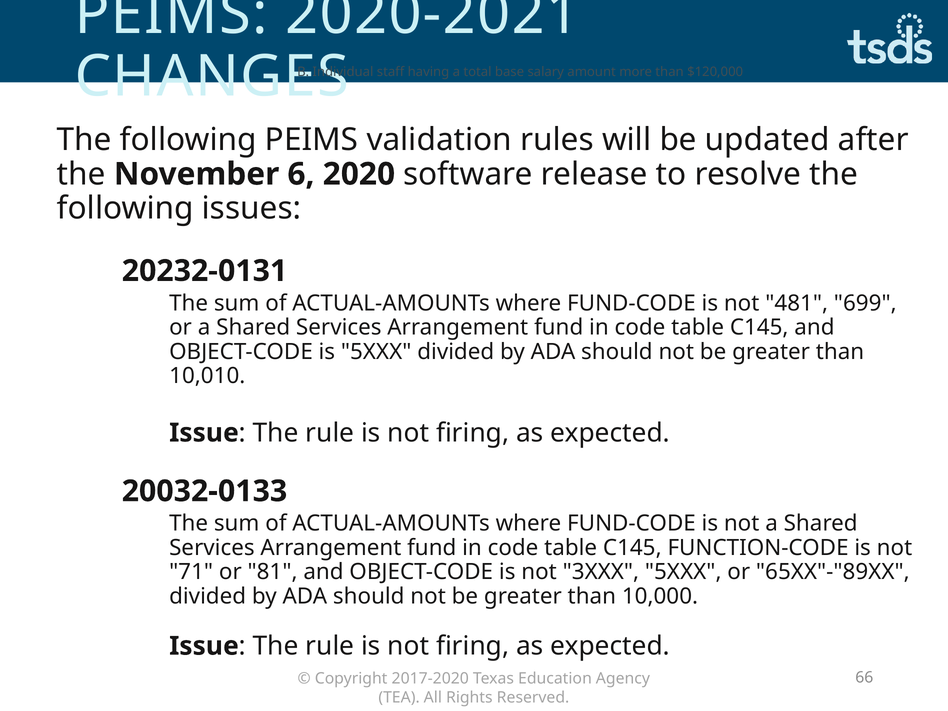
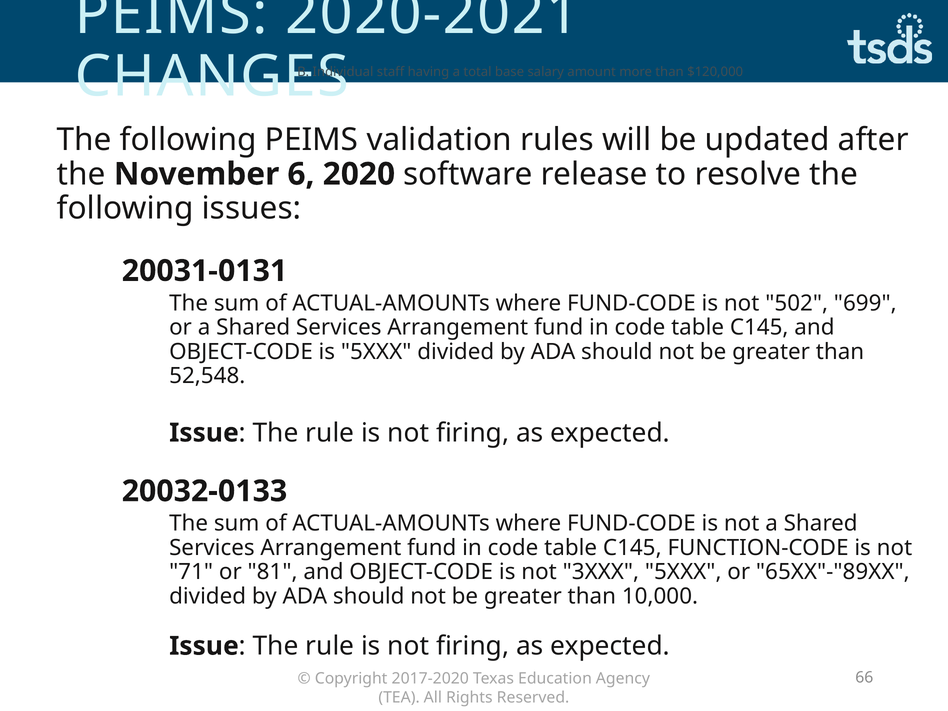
20232-0131: 20232-0131 -> 20031-0131
481: 481 -> 502
10,010: 10,010 -> 52,548
